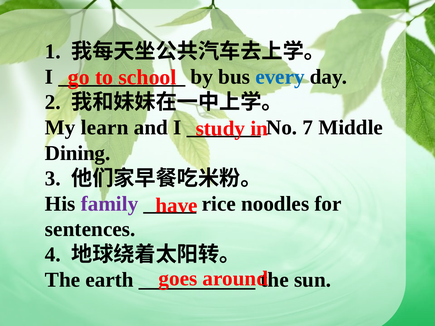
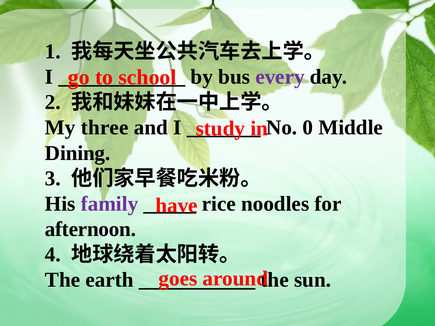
every colour: blue -> purple
learn: learn -> three
7: 7 -> 0
sentences: sentences -> afternoon
